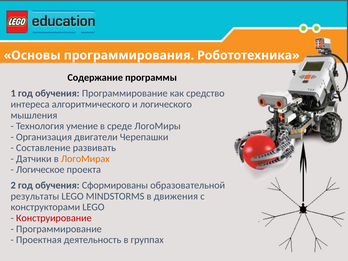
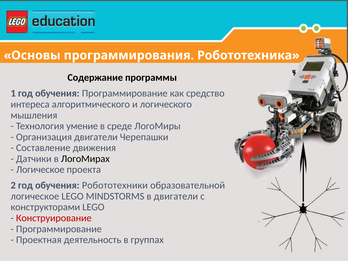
развивать: развивать -> движения
ЛогоМирах colour: orange -> black
Сформированы: Сформированы -> Робототехники
результаты at (35, 196): результаты -> логическое
в движения: движения -> двигатели
